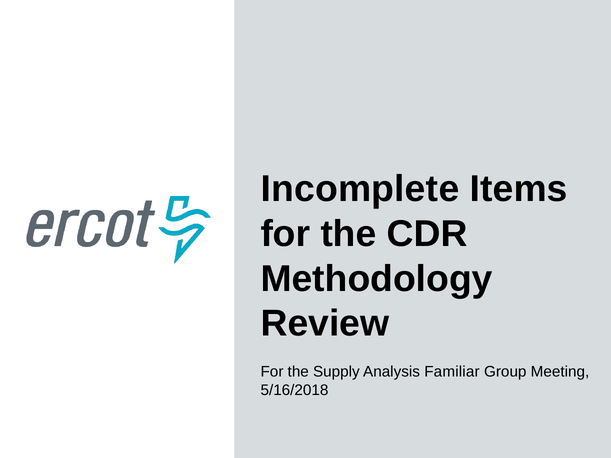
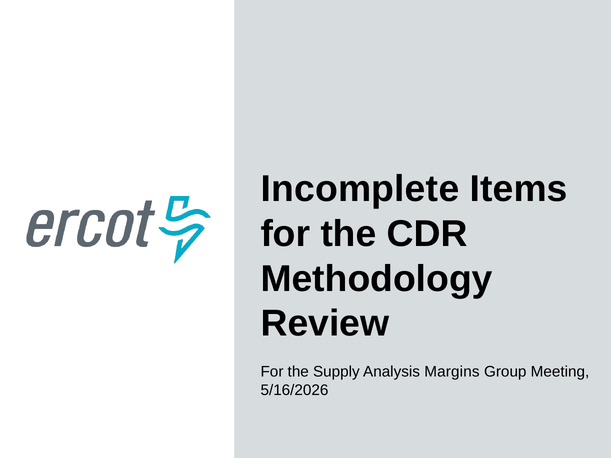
Familiar: Familiar -> Margins
5/16/2018: 5/16/2018 -> 5/16/2026
